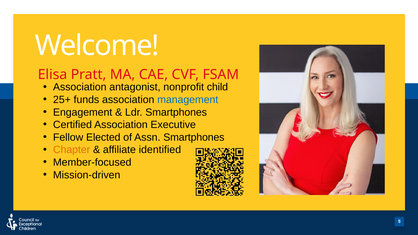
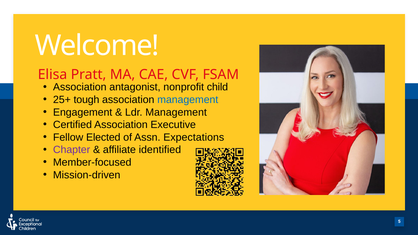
funds: funds -> tough
Ldr Smartphones: Smartphones -> Management
Assn Smartphones: Smartphones -> Expectations
Chapter colour: orange -> purple
